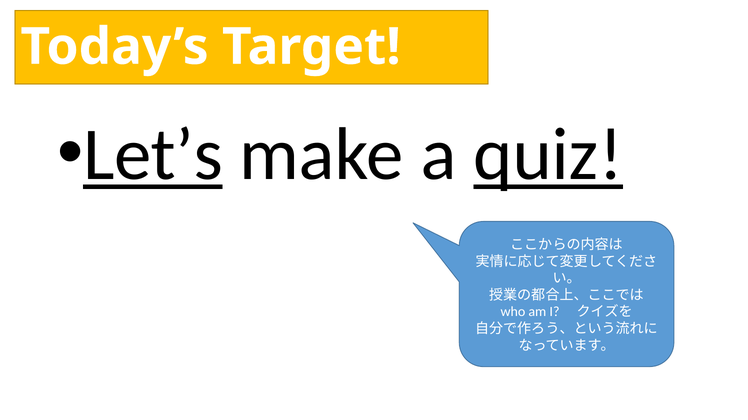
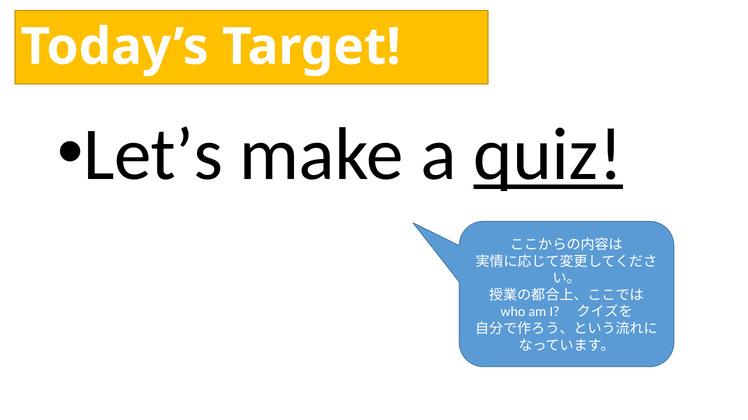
Let’s underline: present -> none
